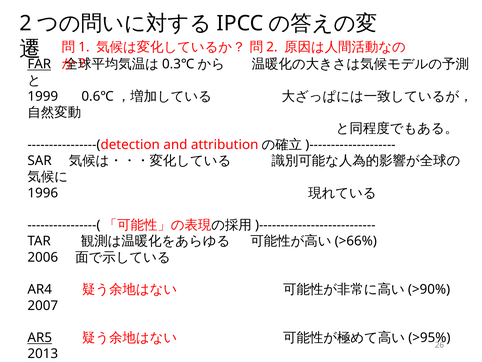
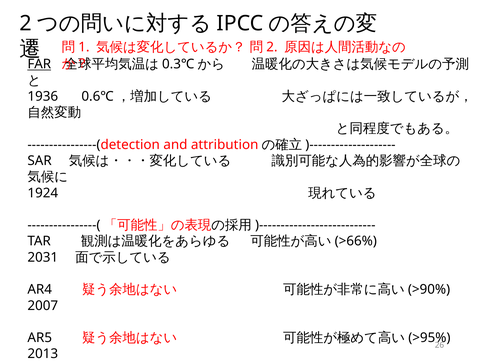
1999: 1999 -> 1936
1996: 1996 -> 1924
2006: 2006 -> 2031
AR5 underline: present -> none
